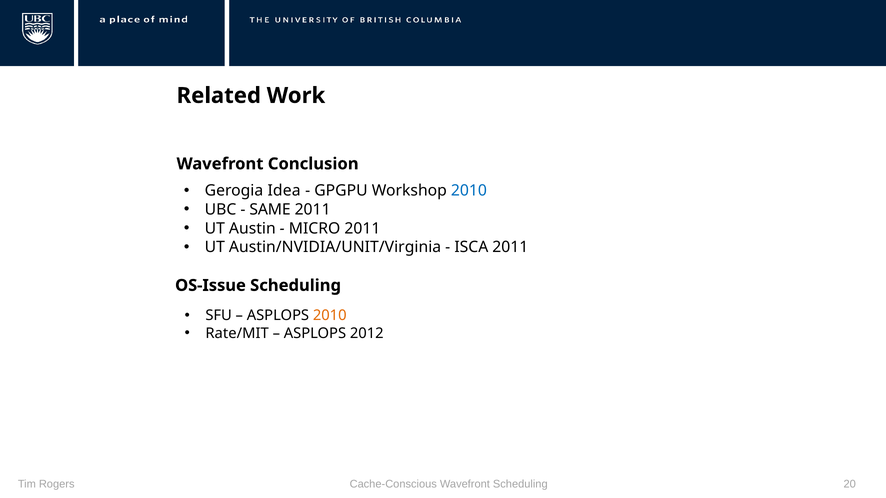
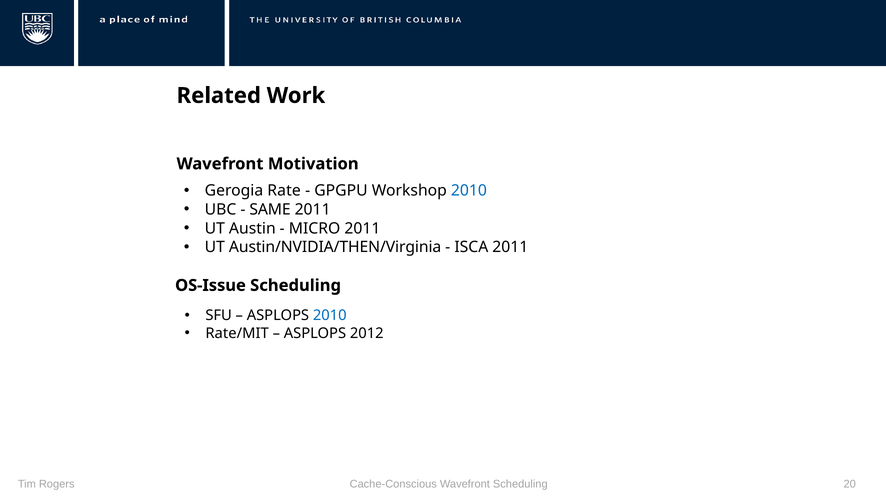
Conclusion: Conclusion -> Motivation
Idea: Idea -> Rate
Austin/NVIDIA/UNIT/Virginia: Austin/NVIDIA/UNIT/Virginia -> Austin/NVIDIA/THEN/Virginia
2010 at (330, 316) colour: orange -> blue
